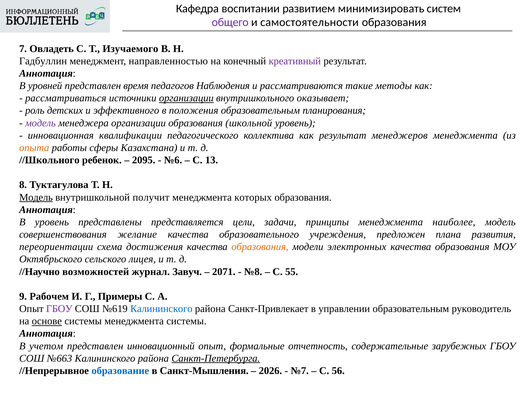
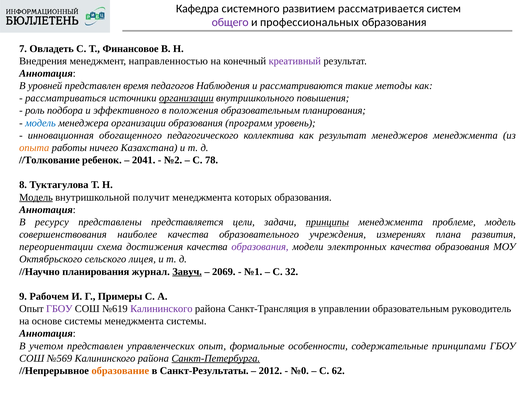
воспитании: воспитании -> системного
минимизировать: минимизировать -> рассматривается
самостоятельности: самостоятельности -> профессиональных
Изучаемого: Изучаемого -> Финансовое
Гадбуллин: Гадбуллин -> Внедрения
оказывает: оказывает -> повышения
детских: детских -> подбора
модель at (40, 123) colour: purple -> blue
школьной: школьной -> программ
квалификации: квалификации -> обогащенного
сферы: сферы -> ничего
//Школьного: //Школьного -> //Толкование
2095: 2095 -> 2041
№6: №6 -> №2
13: 13 -> 78
В уровень: уровень -> ресурсу
принципы underline: none -> present
наиболее: наиболее -> проблеме
желание: желание -> наиболее
предложен: предложен -> измерениях
образования at (260, 247) colour: orange -> purple
//Научно возможностей: возможностей -> планирования
Завуч underline: none -> present
2071: 2071 -> 2069
№8: №8 -> №1
55: 55 -> 32
Калининского at (161, 309) colour: blue -> purple
Санкт-Привлекает: Санкт-Привлекает -> Санкт-Трансляция
основе underline: present -> none
инновационный: инновационный -> управленческих
отчетность: отчетность -> особенности
зарубежных: зарубежных -> принципами
№663: №663 -> №569
образование colour: blue -> orange
Санкт-Мышления: Санкт-Мышления -> Санкт-Результаты
2026: 2026 -> 2012
№7: №7 -> №0
56: 56 -> 62
